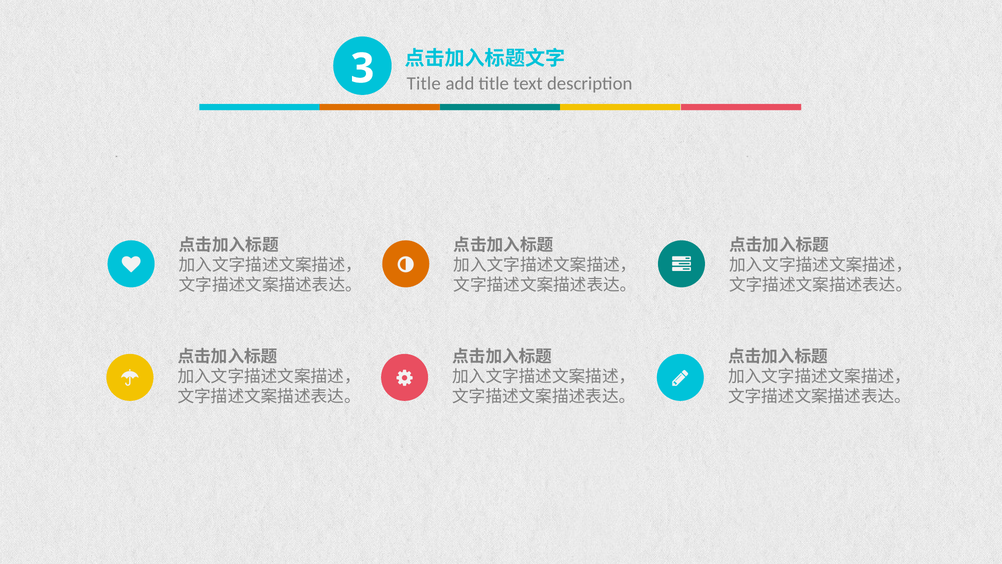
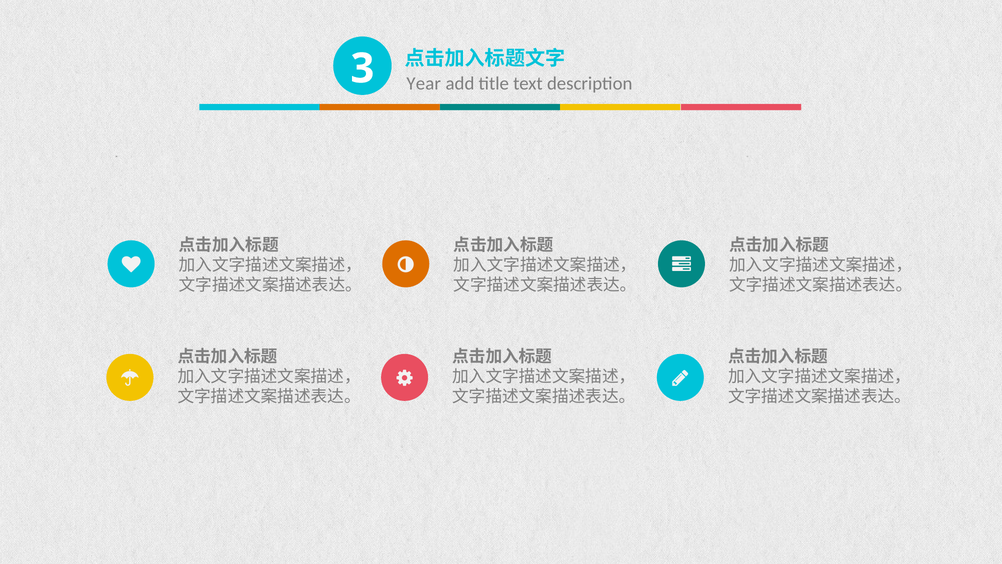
Title at (424, 83): Title -> Year
